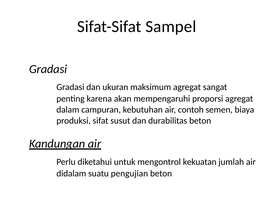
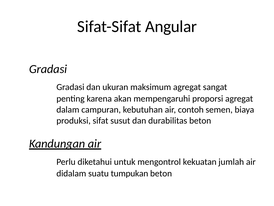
Sampel: Sampel -> Angular
pengujian: pengujian -> tumpukan
